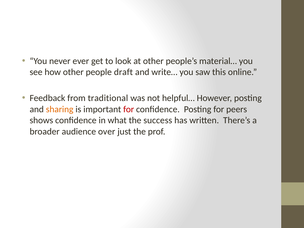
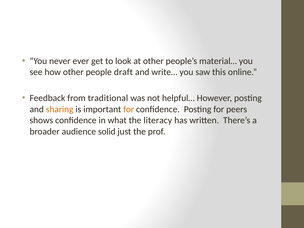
for at (129, 109) colour: red -> orange
success: success -> literacy
over: over -> solid
